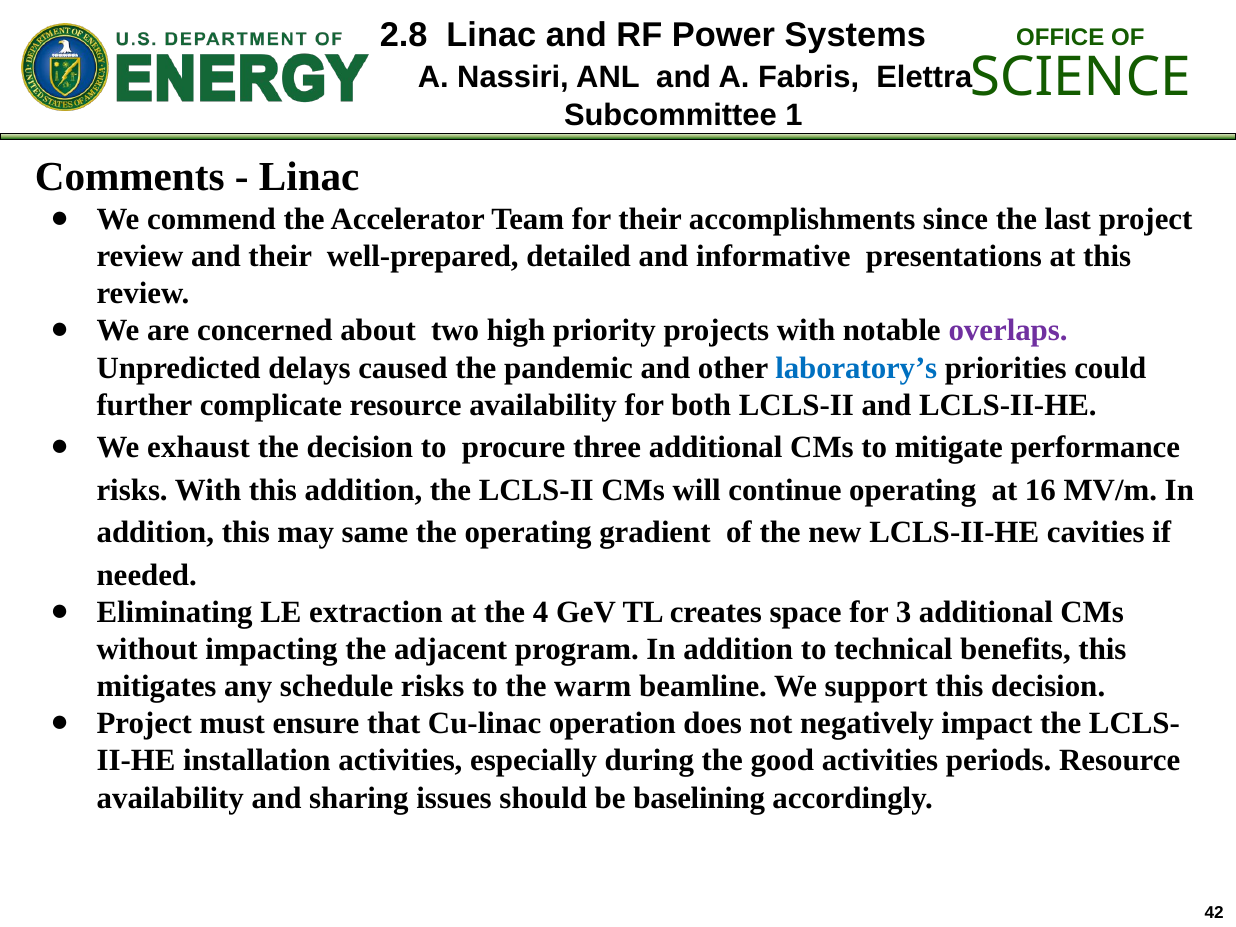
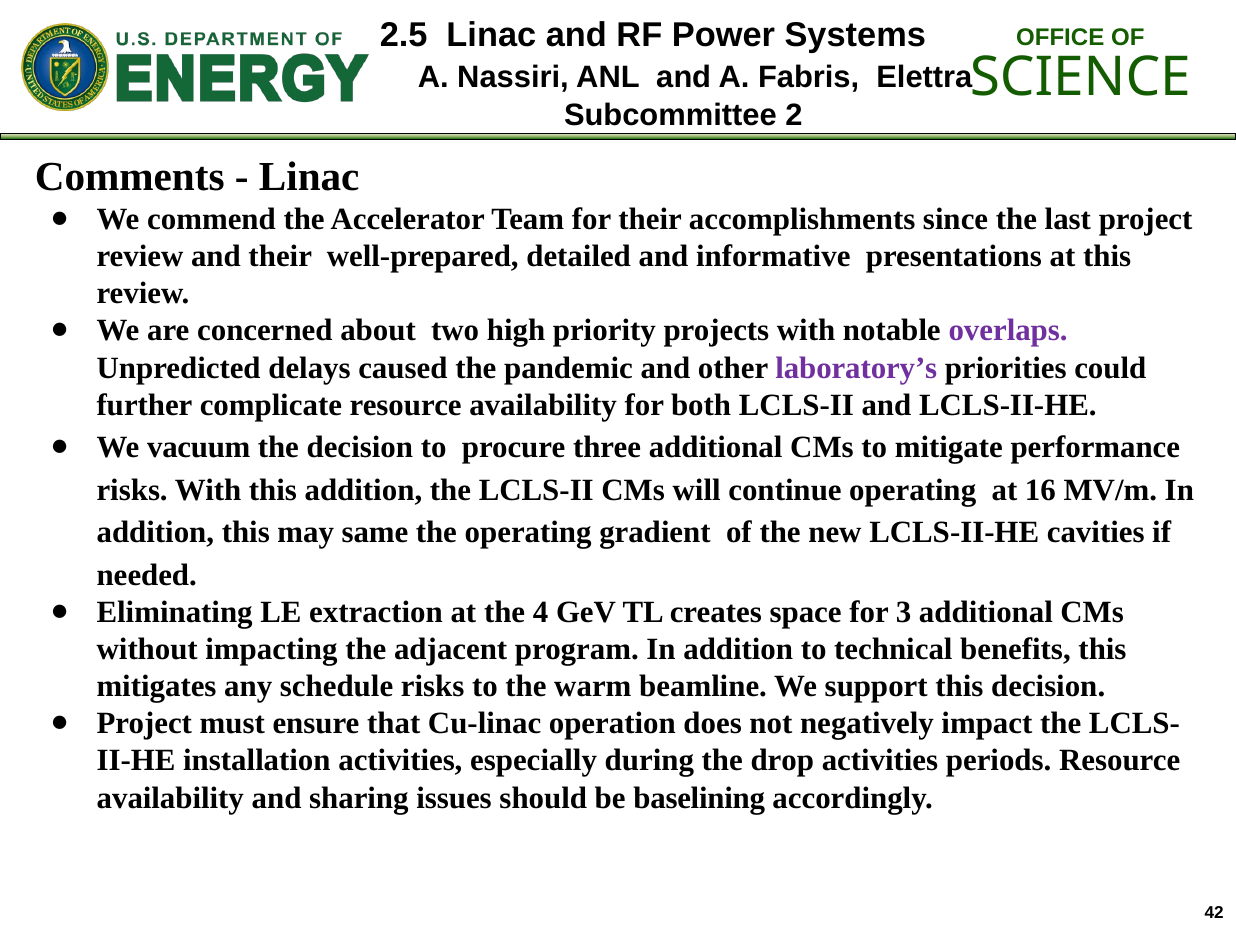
2.8: 2.8 -> 2.5
1: 1 -> 2
laboratory’s colour: blue -> purple
exhaust: exhaust -> vacuum
good: good -> drop
